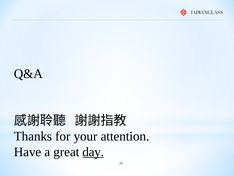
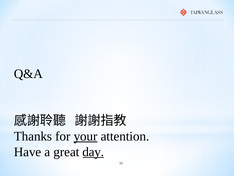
your underline: none -> present
